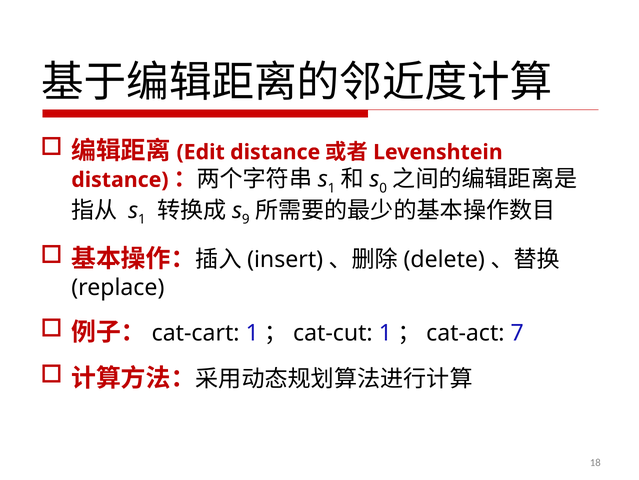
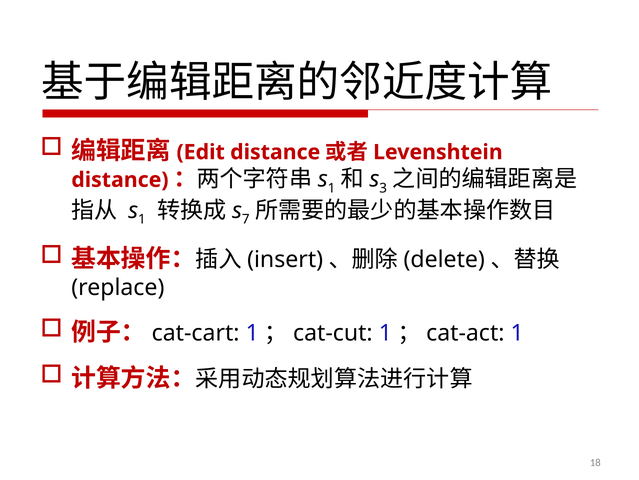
0: 0 -> 3
9: 9 -> 7
7 at (517, 333): 7 -> 1
